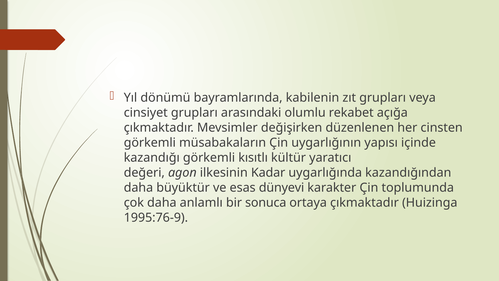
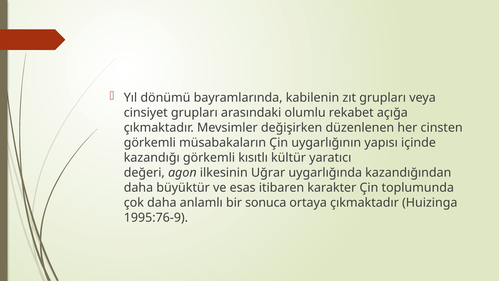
Kadar: Kadar -> Uğrar
dünyevi: dünyevi -> itibaren
